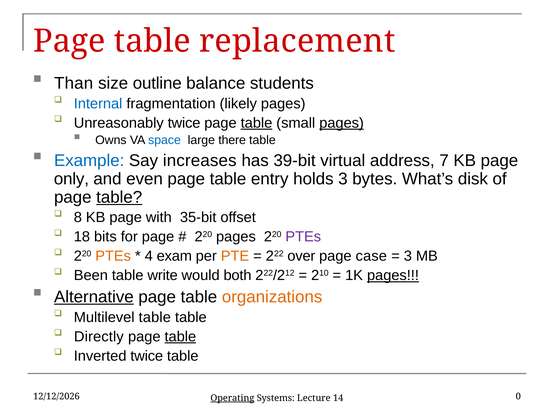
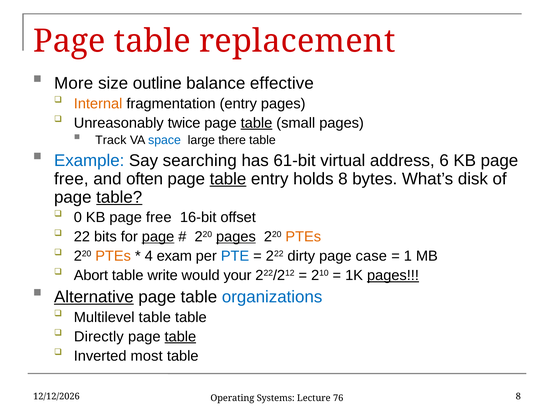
Than: Than -> More
students: students -> effective
Internal colour: blue -> orange
fragmentation likely: likely -> entry
pages at (342, 123) underline: present -> none
Owns: Owns -> Track
increases: increases -> searching
39-bit: 39-bit -> 61-bit
7: 7 -> 6
only at (71, 179): only -> free
even: even -> often
table at (228, 179) underline: none -> present
holds 3: 3 -> 8
8: 8 -> 0
with at (159, 218): with -> free
35-bit: 35-bit -> 16-bit
18: 18 -> 22
page at (158, 237) underline: none -> present
pages at (236, 237) underline: none -> present
PTEs at (303, 237) colour: purple -> orange
PTE colour: orange -> blue
over: over -> dirty
3 at (408, 256): 3 -> 1
Been: Been -> Abort
both: both -> your
organizations colour: orange -> blue
Inverted twice: twice -> most
0 at (518, 397): 0 -> 8
Operating underline: present -> none
14: 14 -> 76
